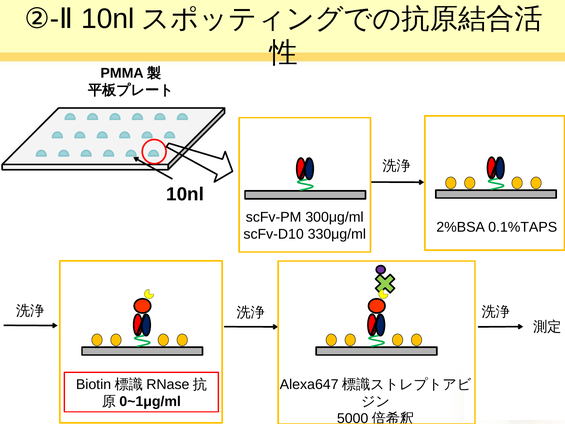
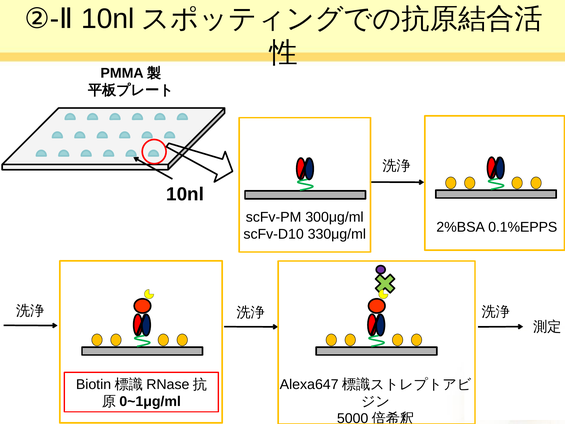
0.1%TAPS: 0.1%TAPS -> 0.1%EPPS
